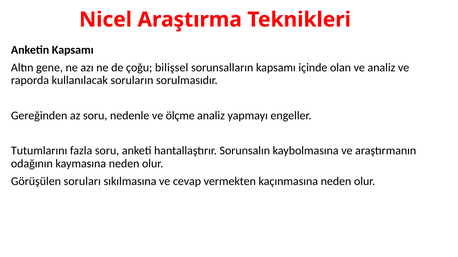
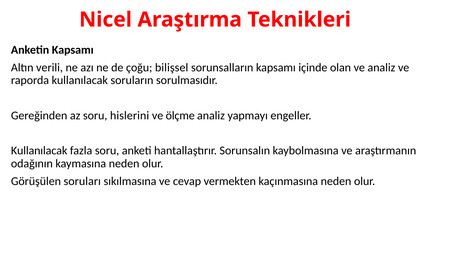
gene: gene -> verili
nedenle: nedenle -> hislerini
Tutumlarını at (39, 151): Tutumlarını -> Kullanılacak
